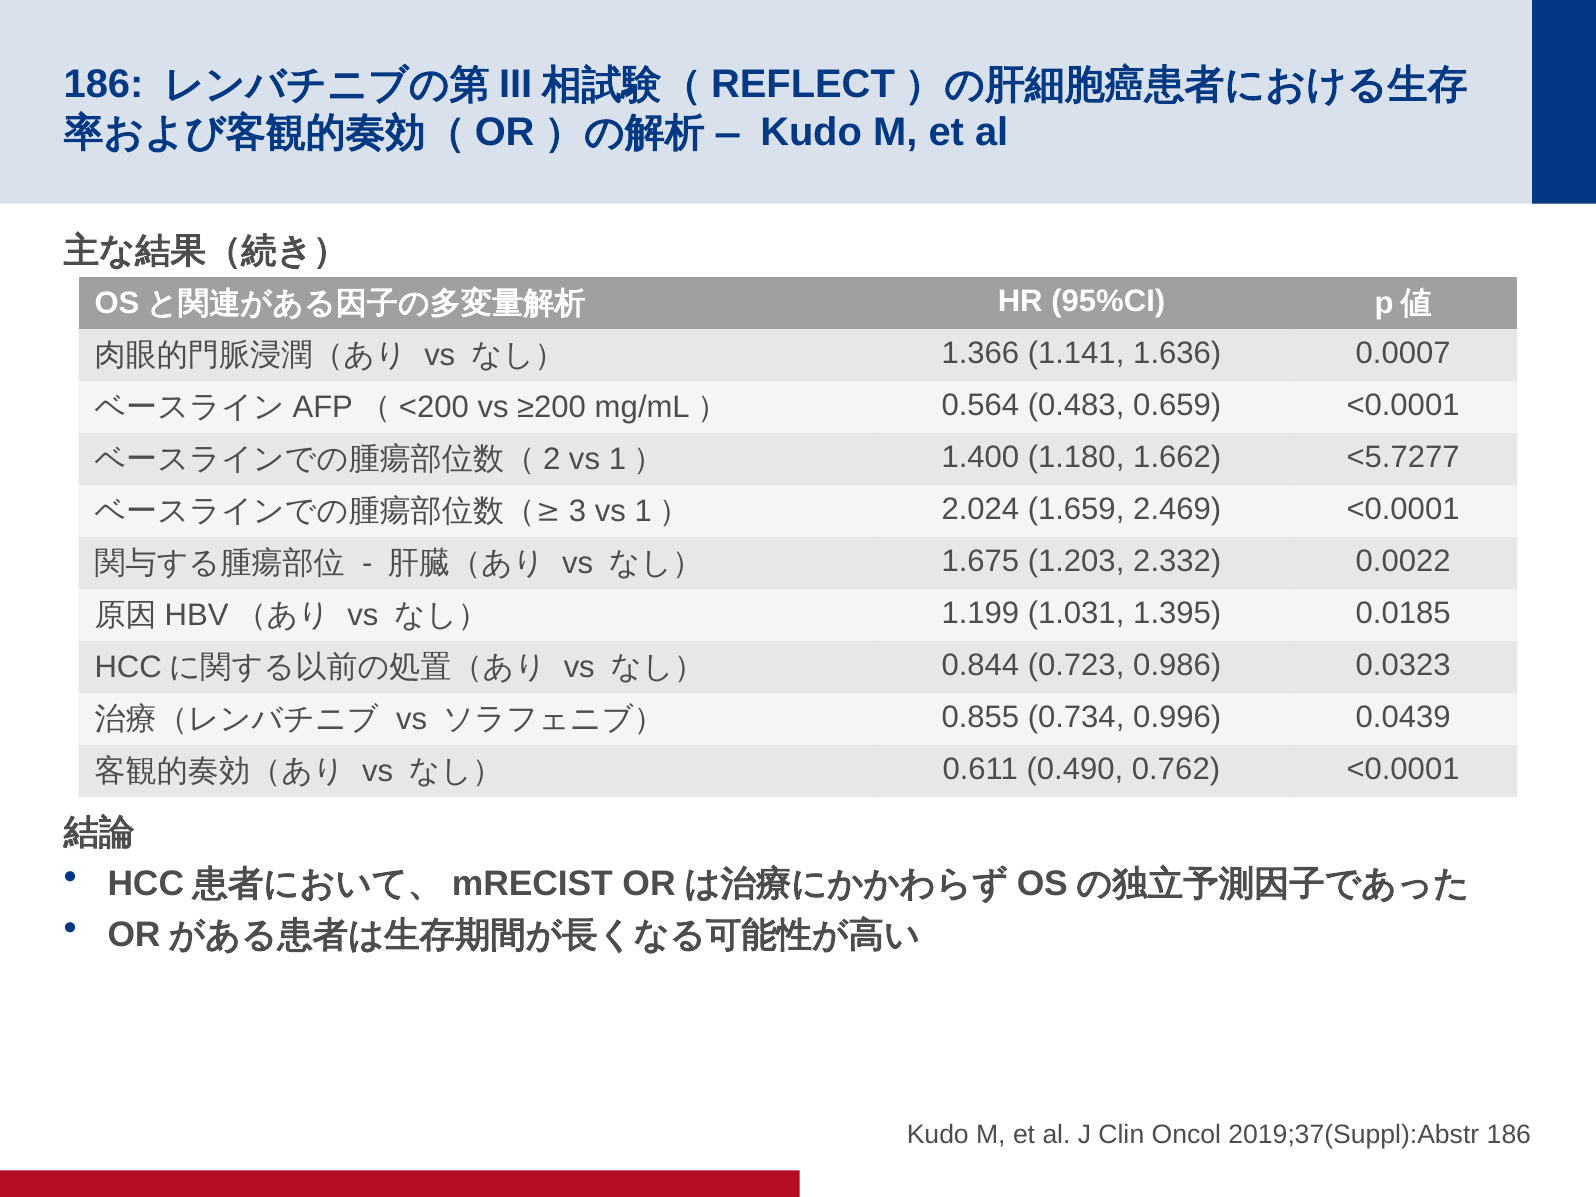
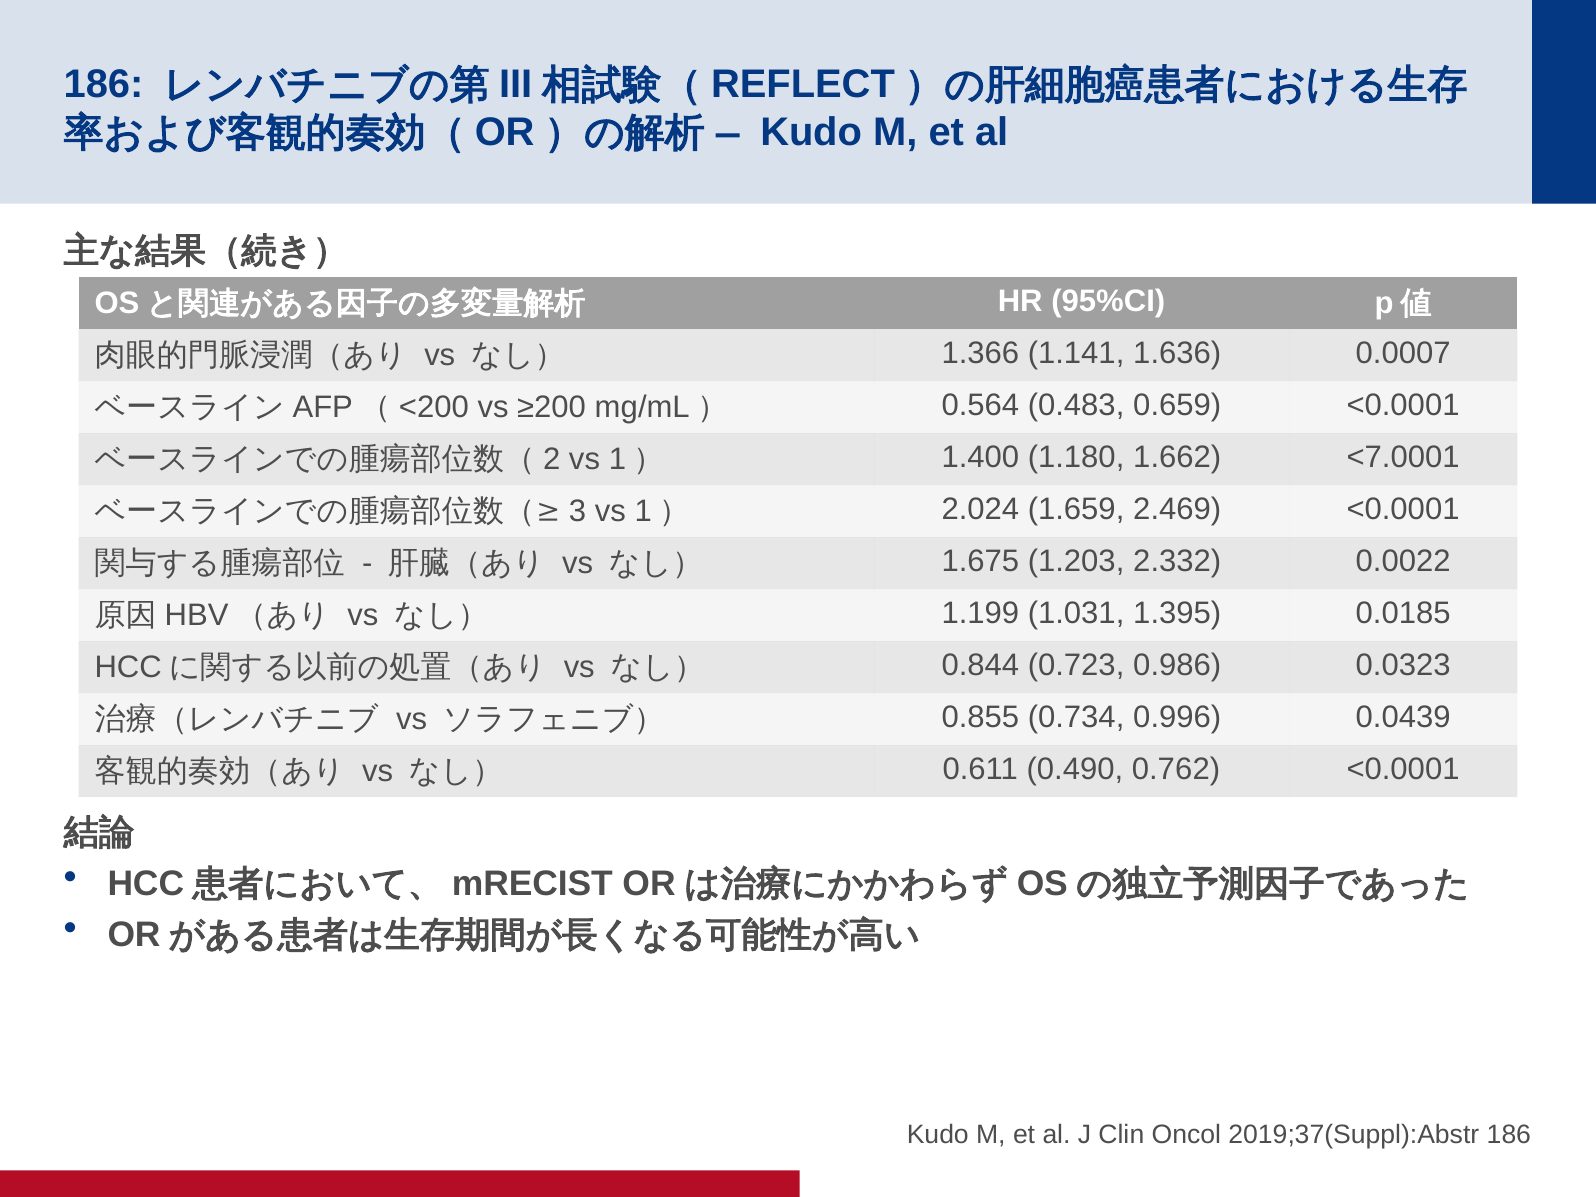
<5.7277: <5.7277 -> <7.0001
